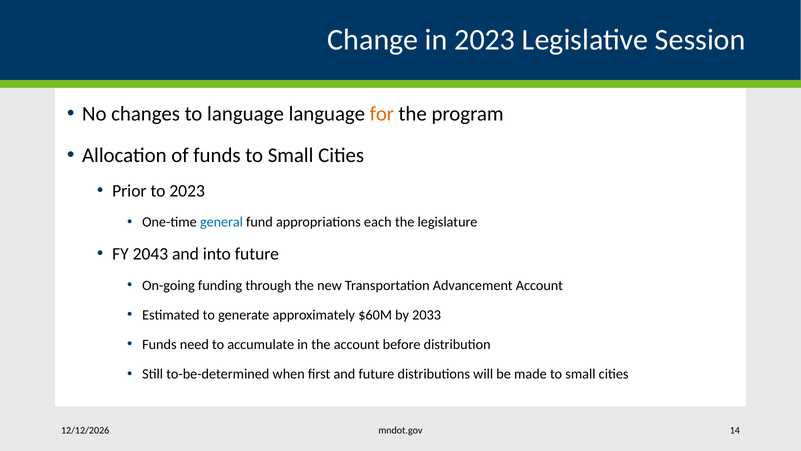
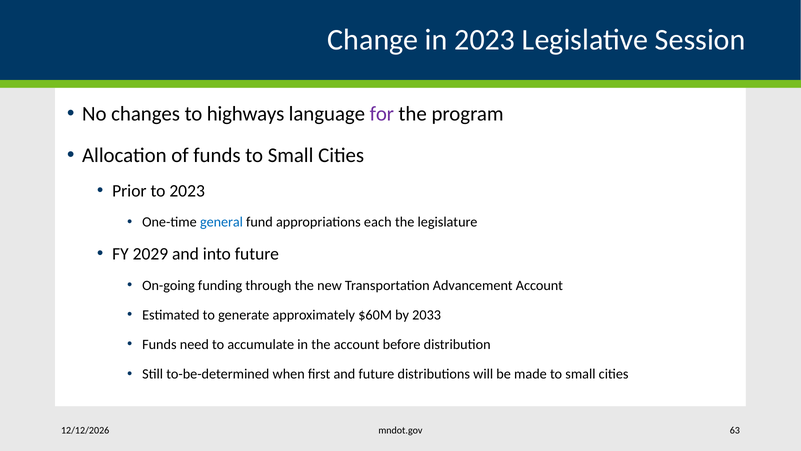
to language: language -> highways
for colour: orange -> purple
2043: 2043 -> 2029
14: 14 -> 63
